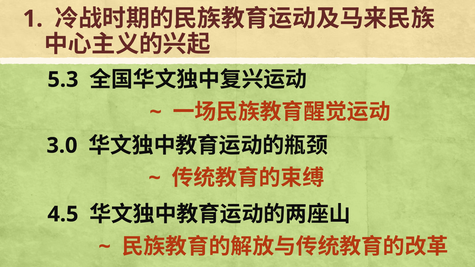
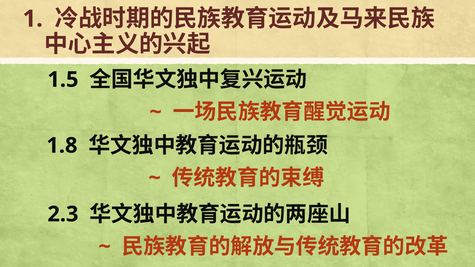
5.3: 5.3 -> 1.5
3.0: 3.0 -> 1.8
4.5: 4.5 -> 2.3
